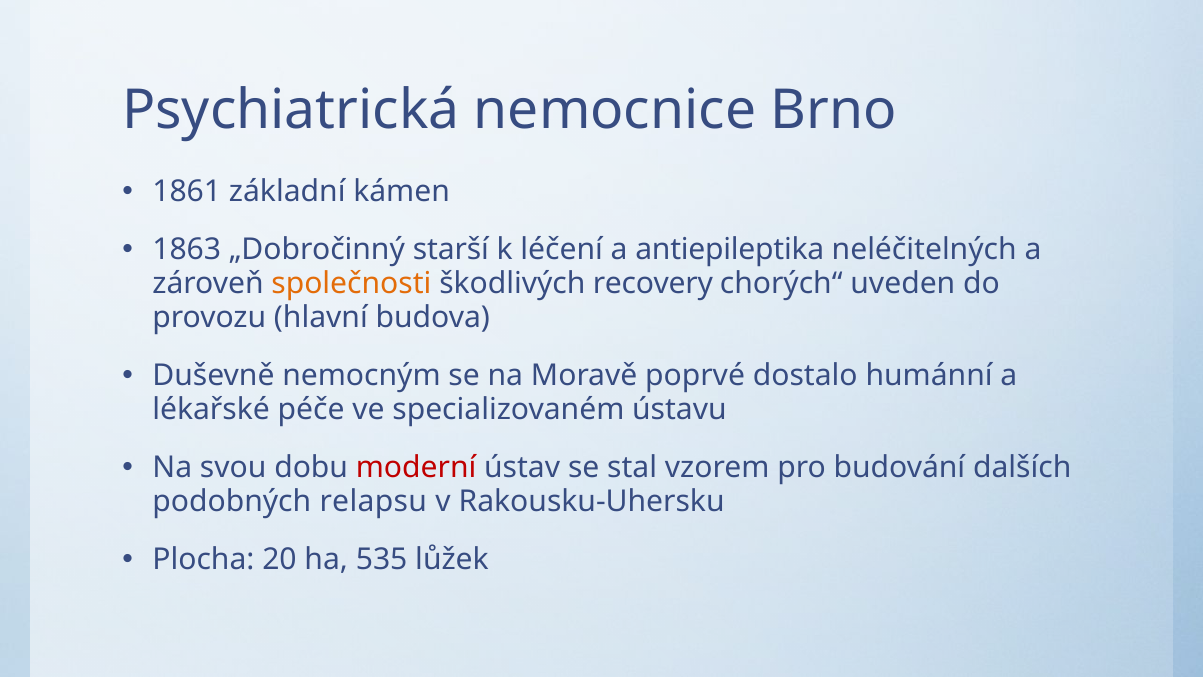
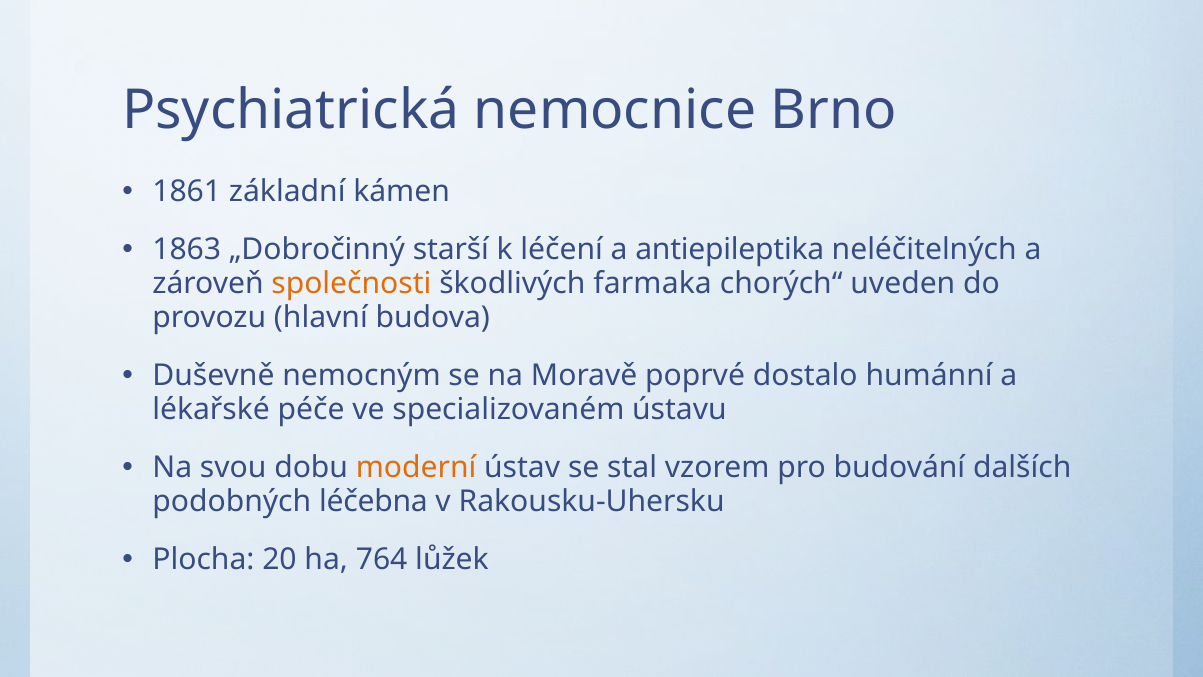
recovery: recovery -> farmaka
moderní colour: red -> orange
relapsu: relapsu -> léčebna
535: 535 -> 764
